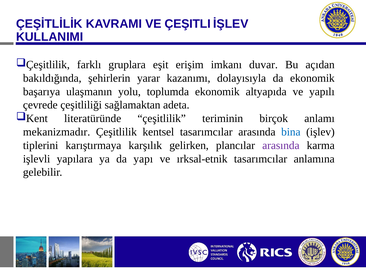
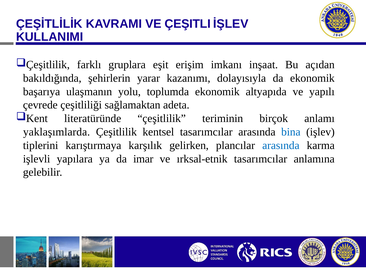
duvar: duvar -> inşaat
mekanizmadır: mekanizmadır -> yaklaşımlarda
arasında at (281, 145) colour: purple -> blue
yapı: yapı -> imar
